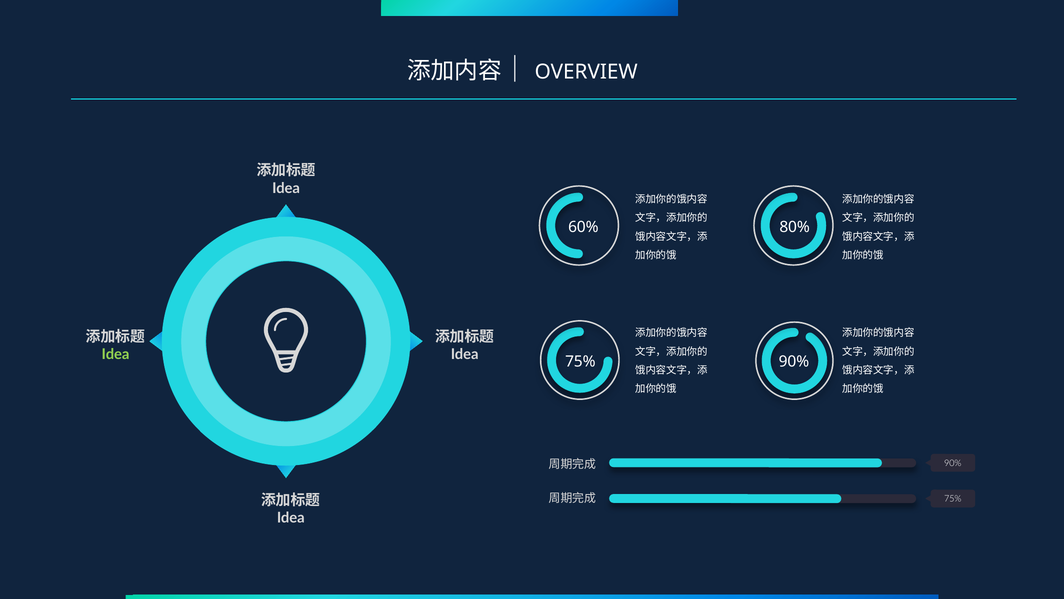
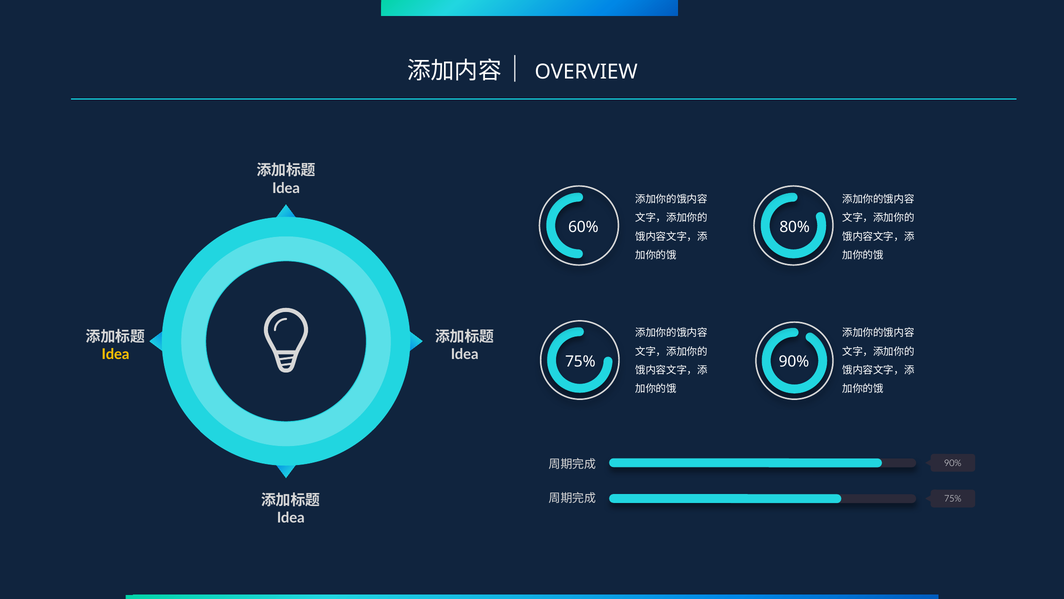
Idea at (115, 354) colour: light green -> yellow
